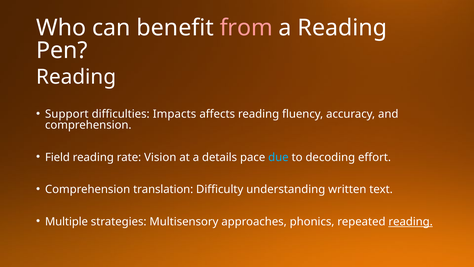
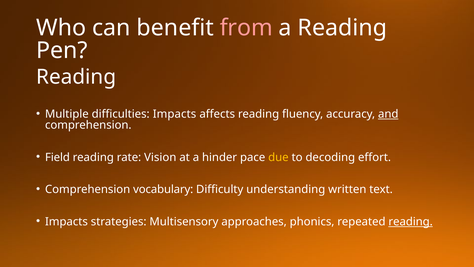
Support: Support -> Multiple
and underline: none -> present
details: details -> hinder
due colour: light blue -> yellow
translation: translation -> vocabulary
Multiple at (66, 221): Multiple -> Impacts
